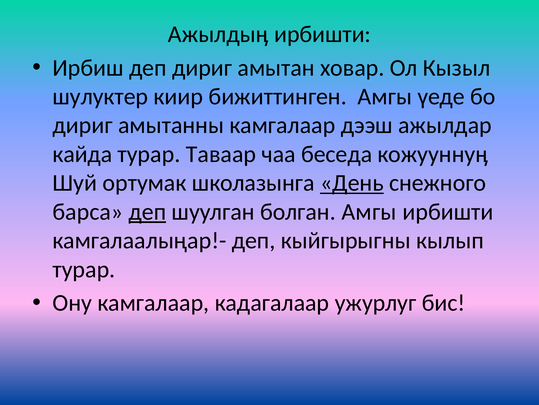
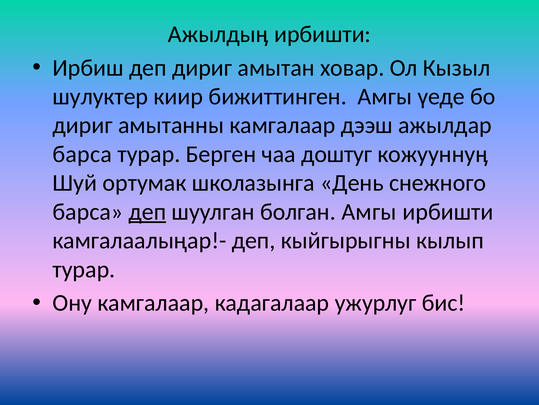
кайда at (82, 154): кайда -> барса
Таваар: Таваар -> Берген
беседа: беседа -> доштуг
День underline: present -> none
